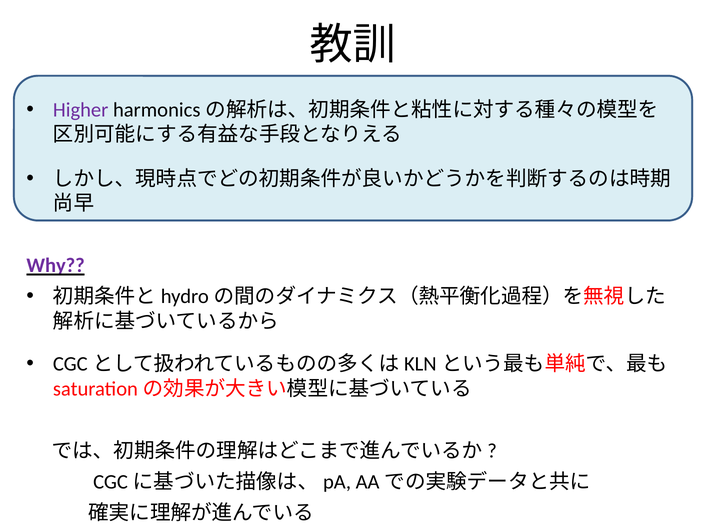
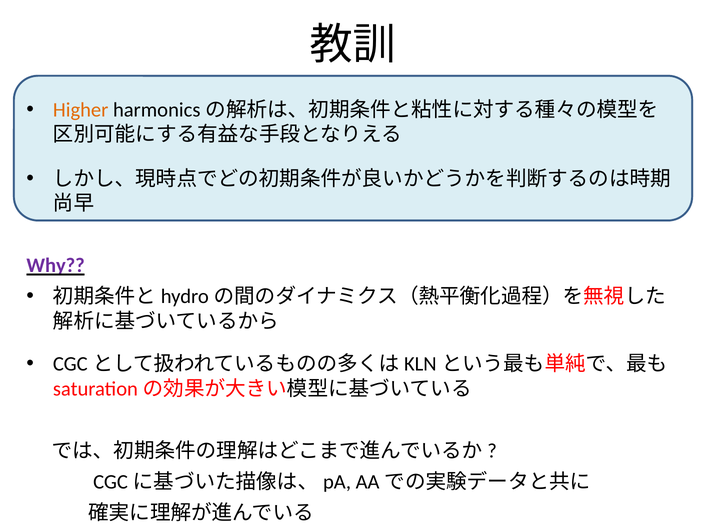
Higher colour: purple -> orange
